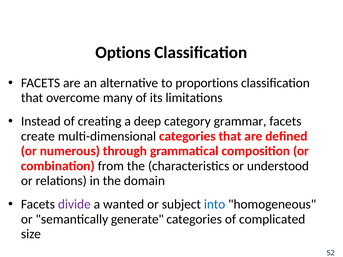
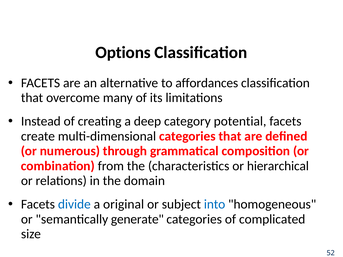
proportions: proportions -> affordances
grammar: grammar -> potential
understood: understood -> hierarchical
divide colour: purple -> blue
wanted: wanted -> original
